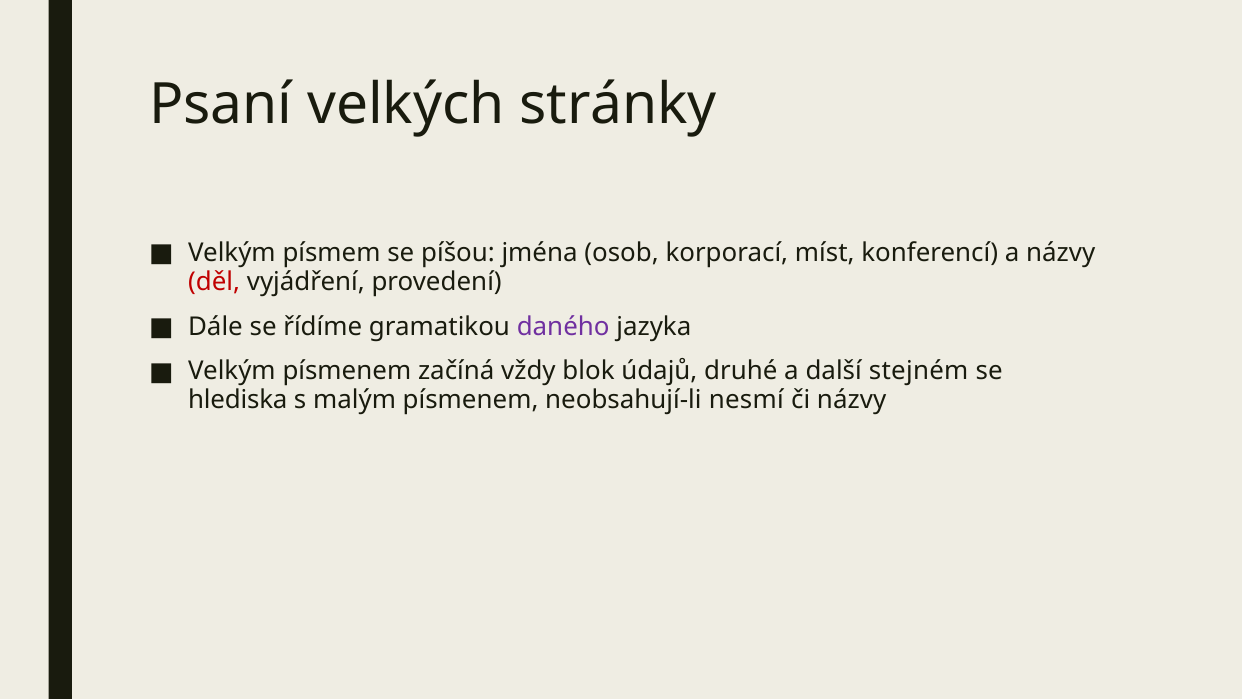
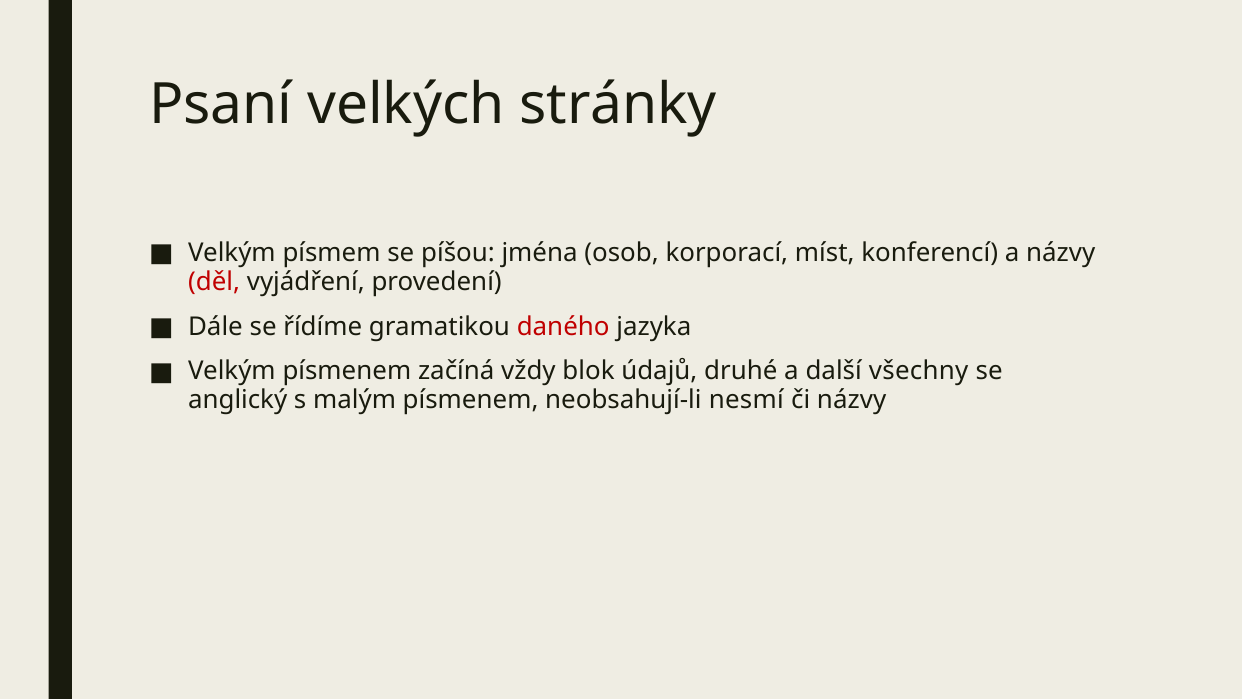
daného colour: purple -> red
stejném: stejném -> všechny
hlediska: hlediska -> anglický
